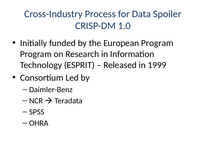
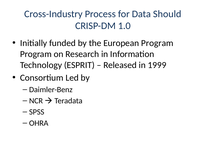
Spoiler: Spoiler -> Should
